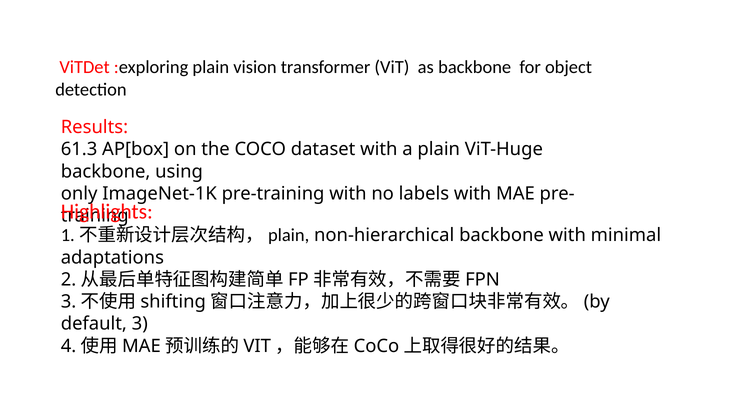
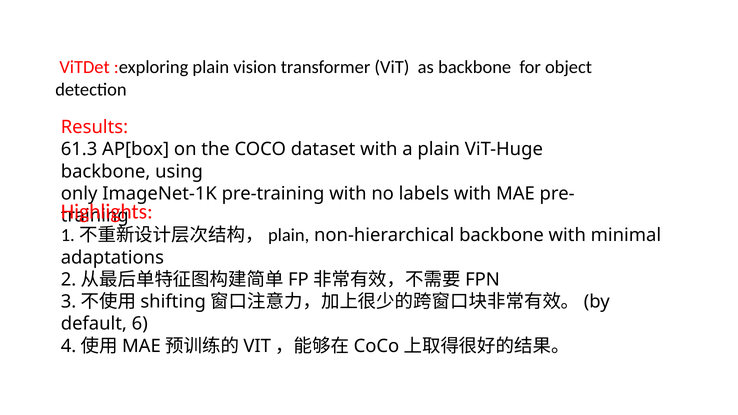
default 3: 3 -> 6
